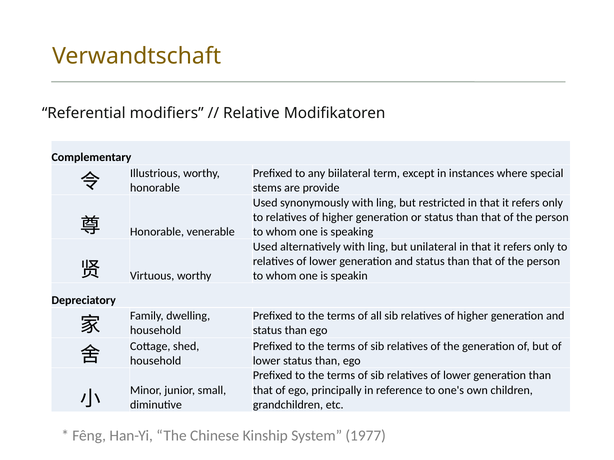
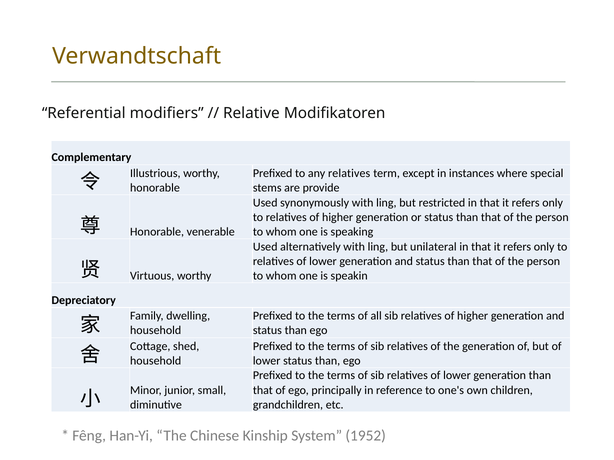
any biilateral: biilateral -> relatives
1977: 1977 -> 1952
